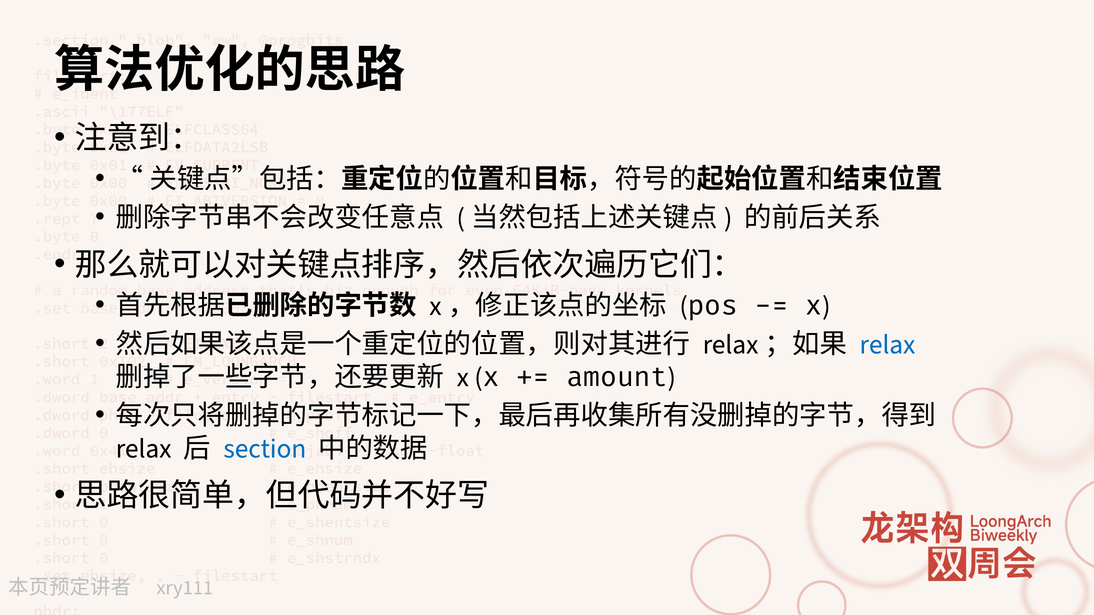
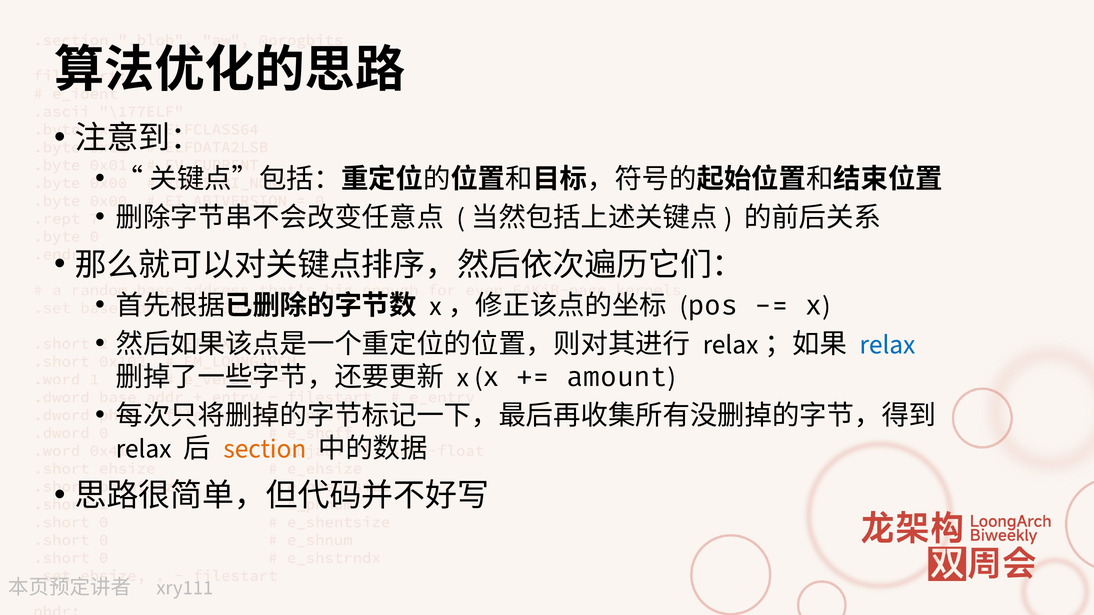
section colour: blue -> orange
